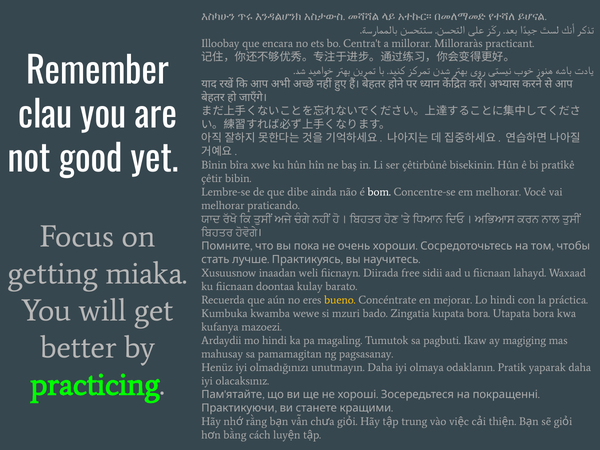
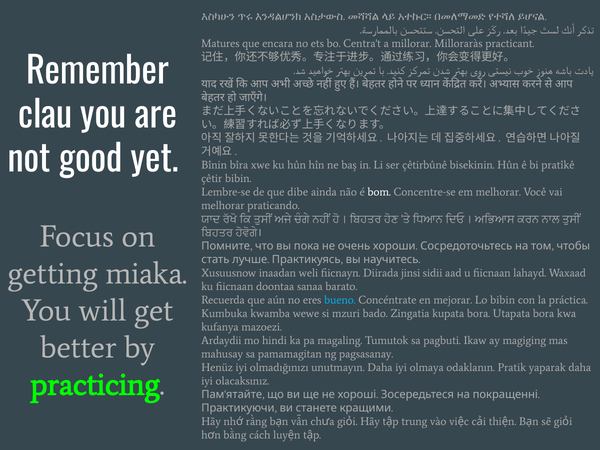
Illoobay: Illoobay -> Matures
free: free -> jinsi
kulay: kulay -> sanaa
bueno colour: yellow -> light blue
Lo hindi: hindi -> bibin
